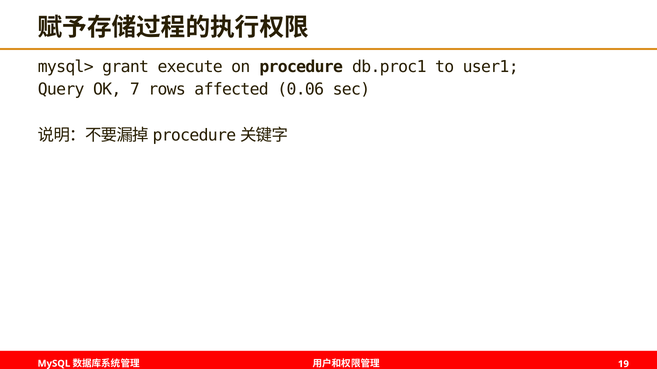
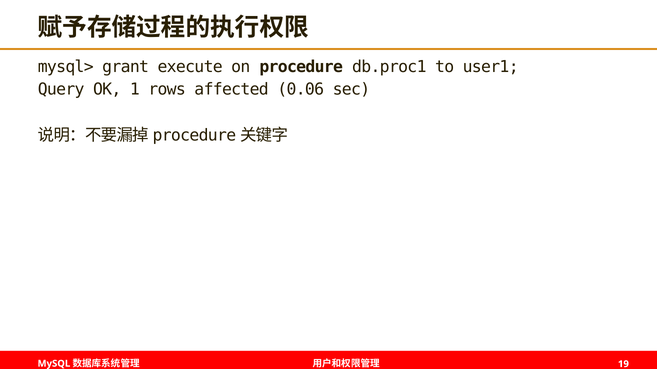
7: 7 -> 1
